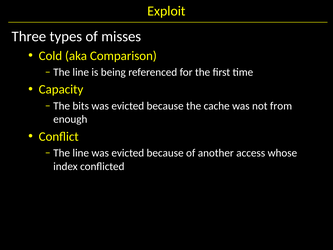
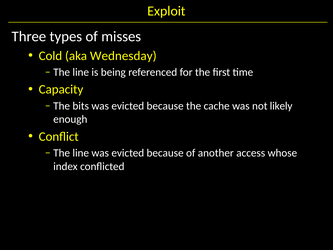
Comparison: Comparison -> Wednesday
from: from -> likely
